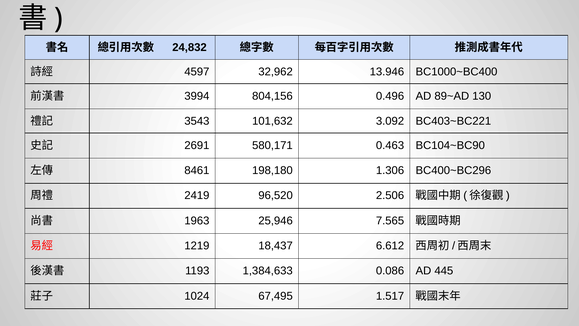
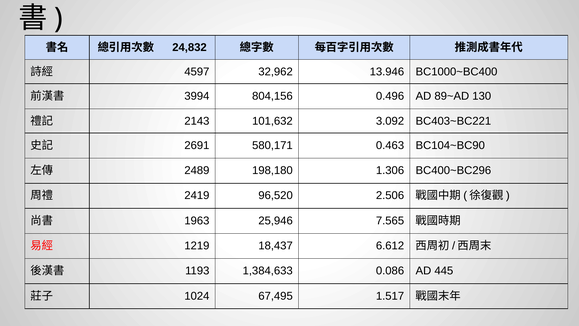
3543: 3543 -> 2143
8461: 8461 -> 2489
